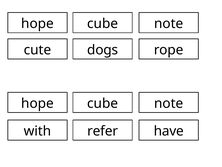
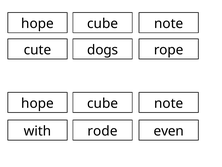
refer: refer -> rode
have: have -> even
